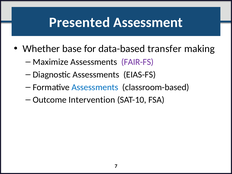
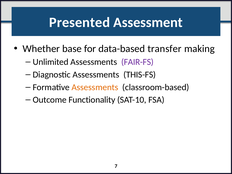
Maximize: Maximize -> Unlimited
EIAS-FS: EIAS-FS -> THIS-FS
Assessments at (95, 87) colour: blue -> orange
Intervention: Intervention -> Functionality
